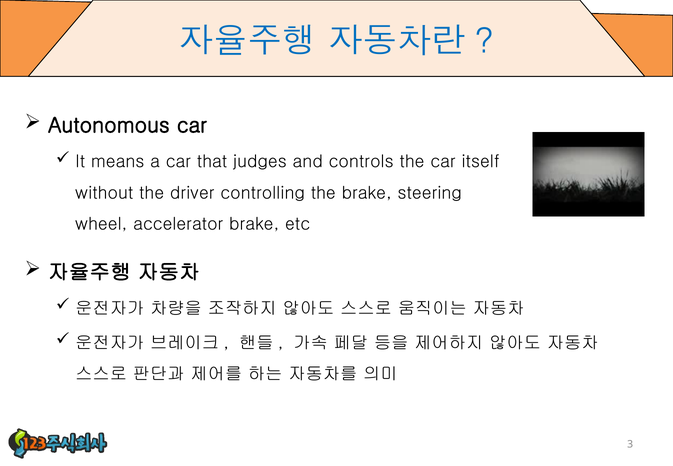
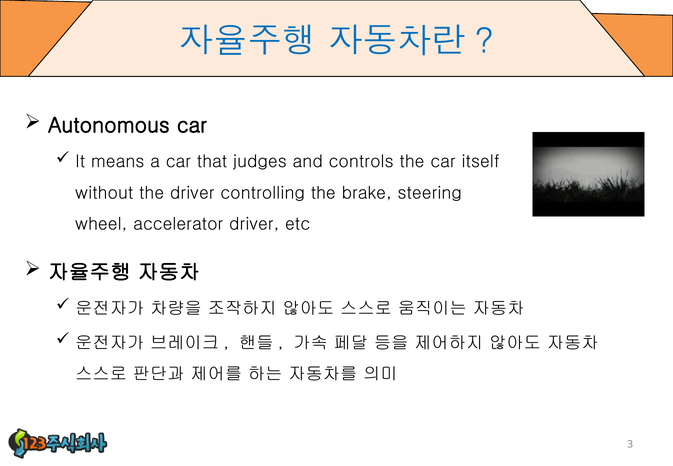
accelerator brake: brake -> driver
